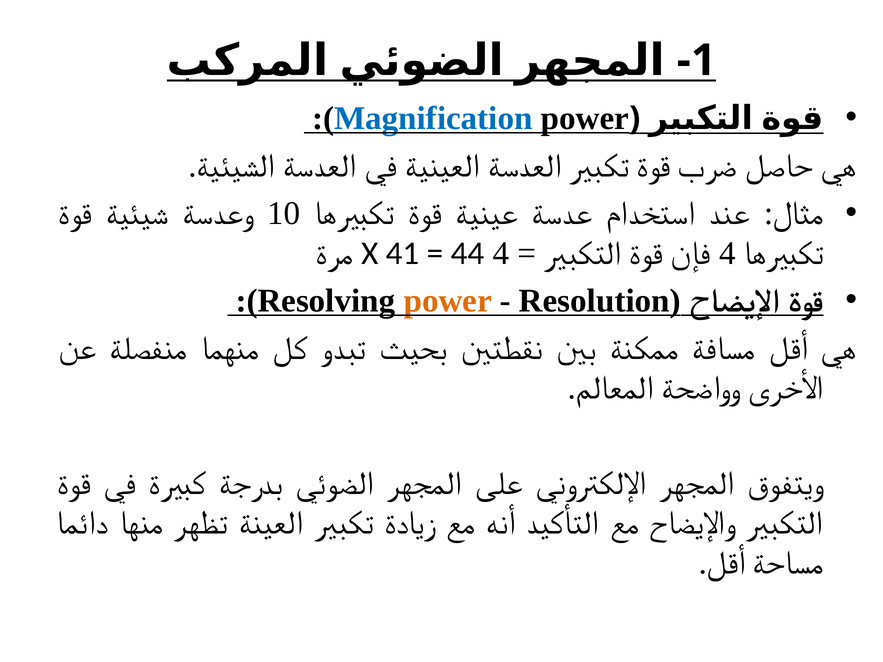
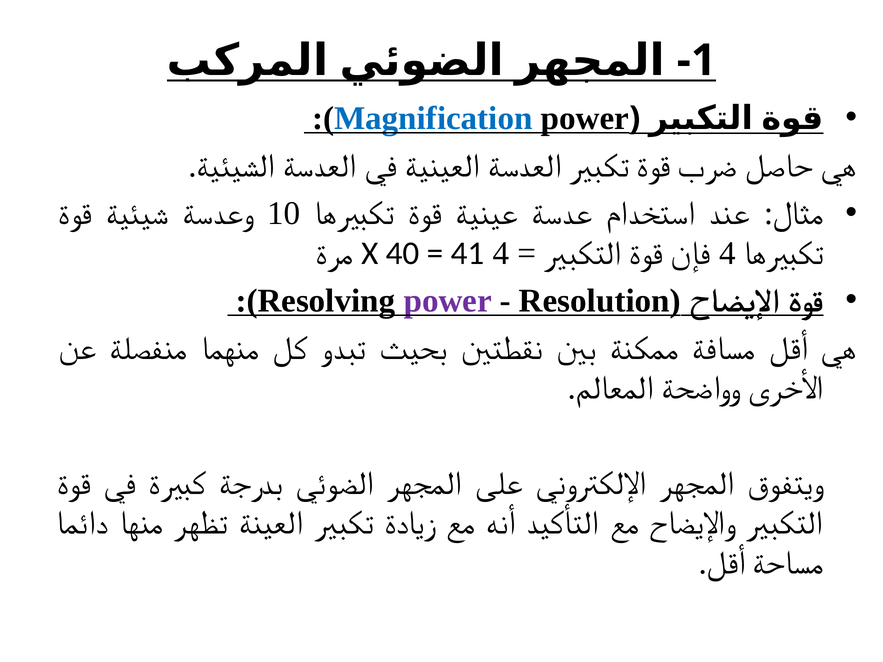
41: 41 -> 40
44: 44 -> 41
power at (448, 301) colour: orange -> purple
